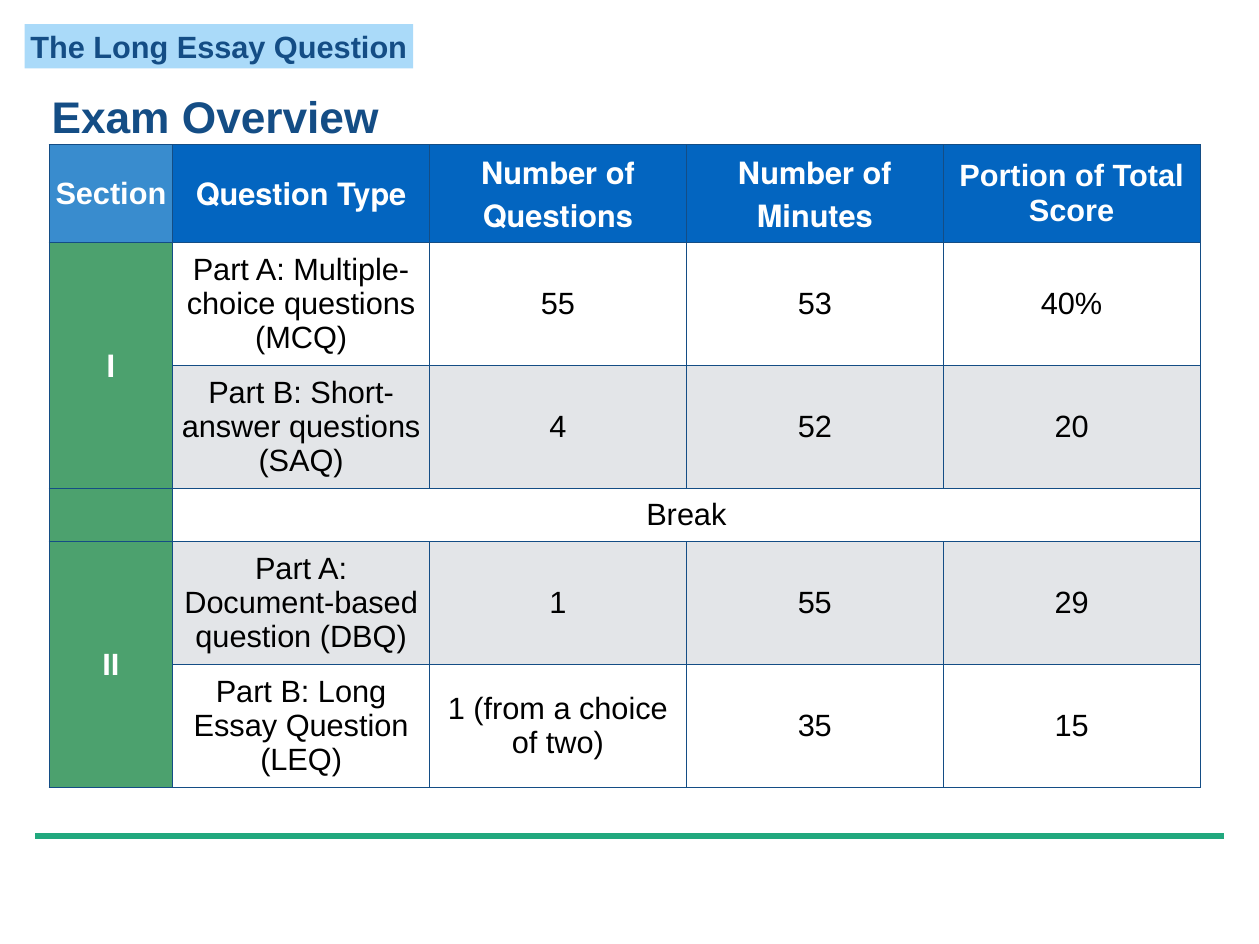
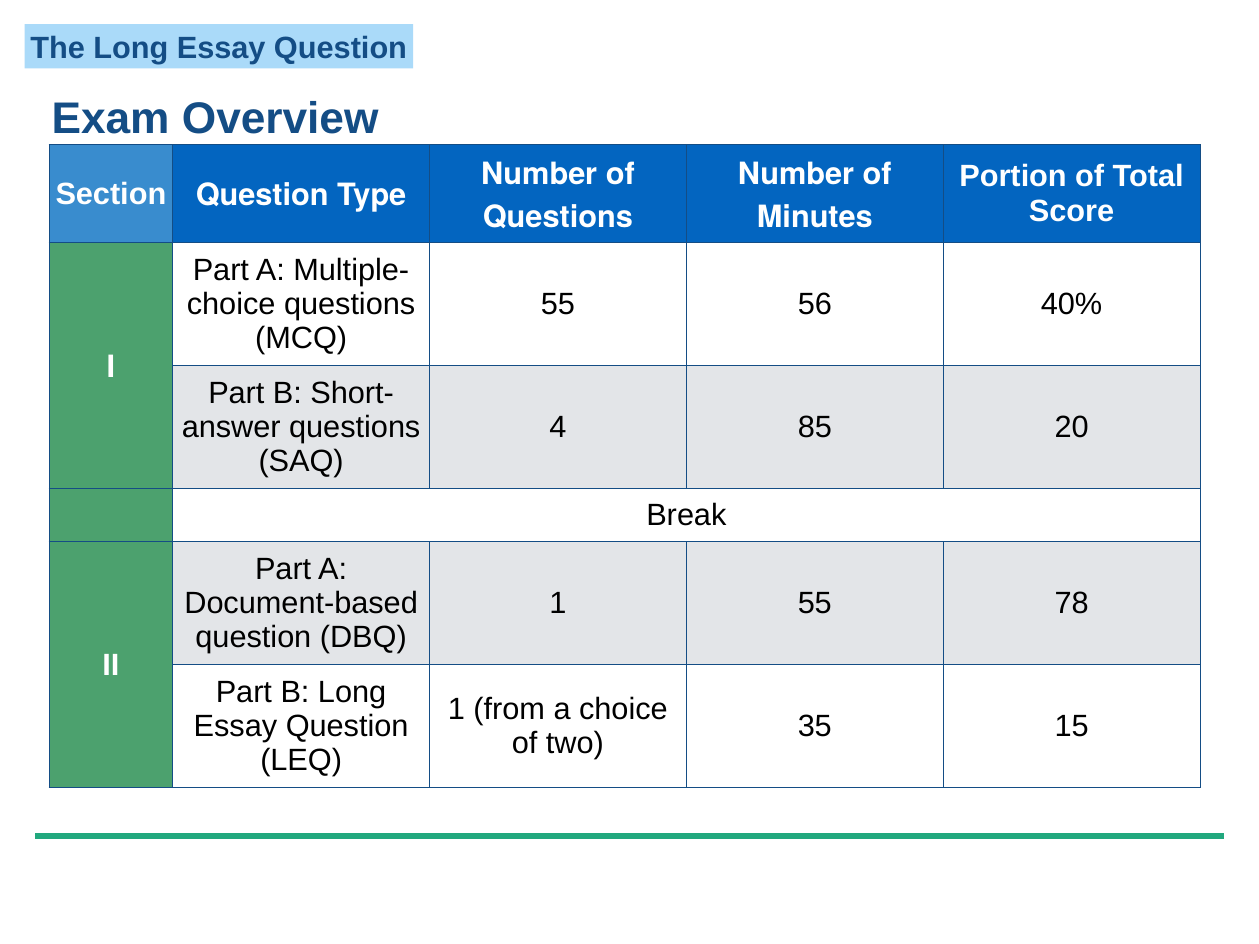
53: 53 -> 56
52: 52 -> 85
29: 29 -> 78
